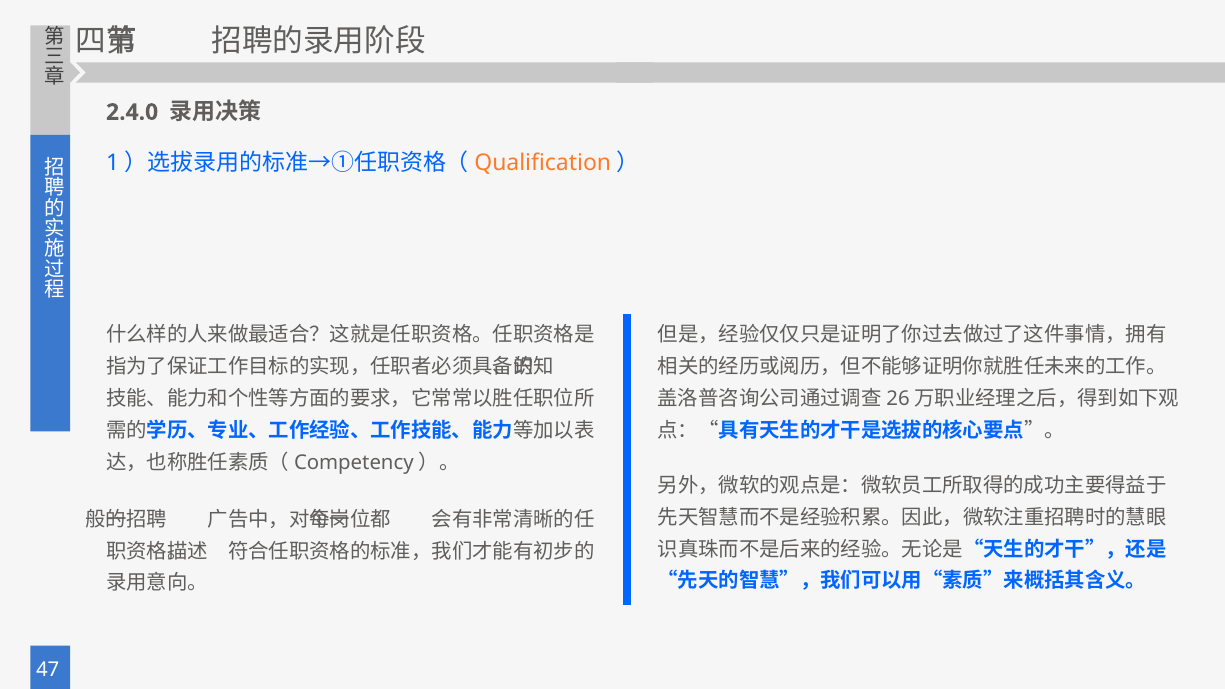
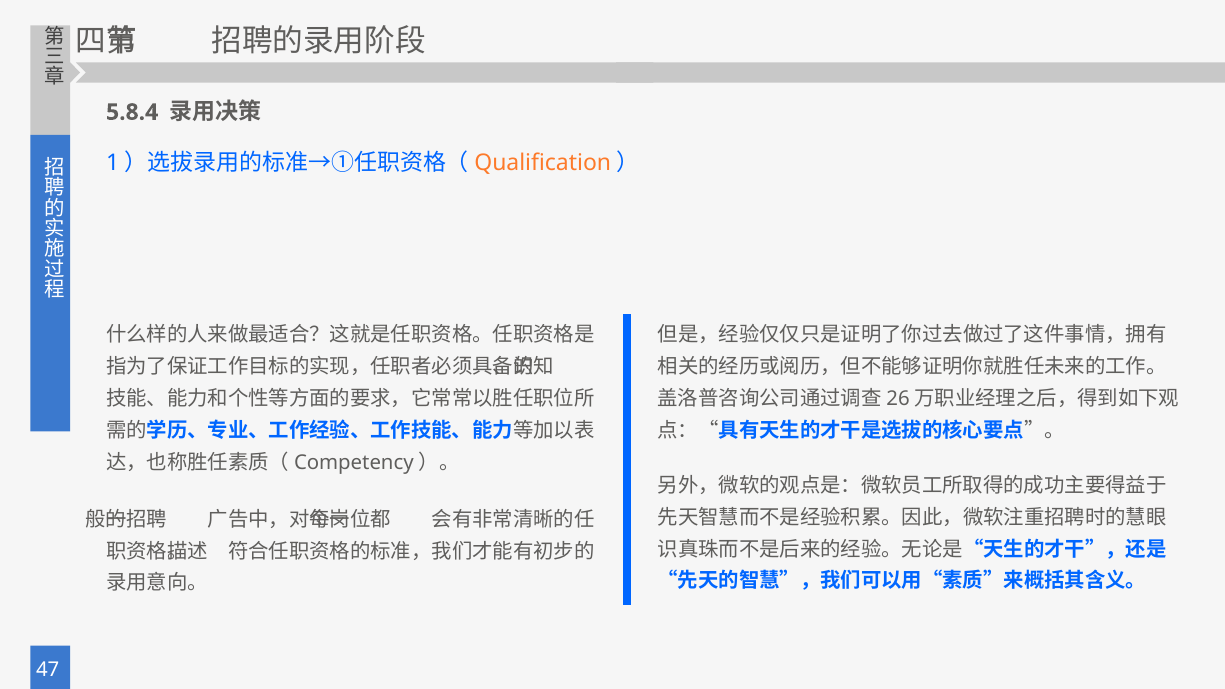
2.4.0: 2.4.0 -> 5.8.4
